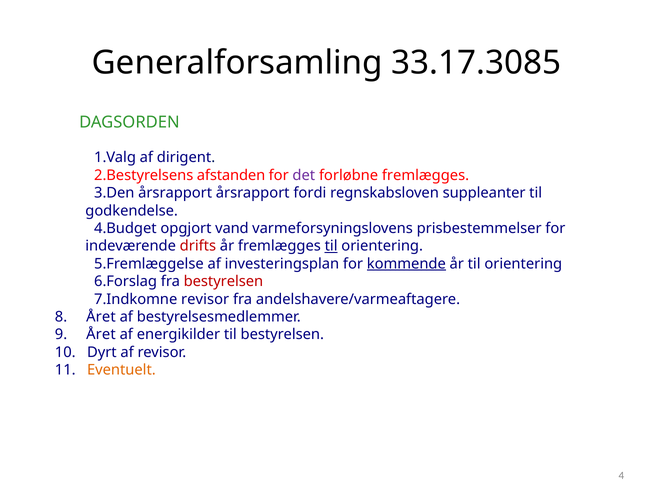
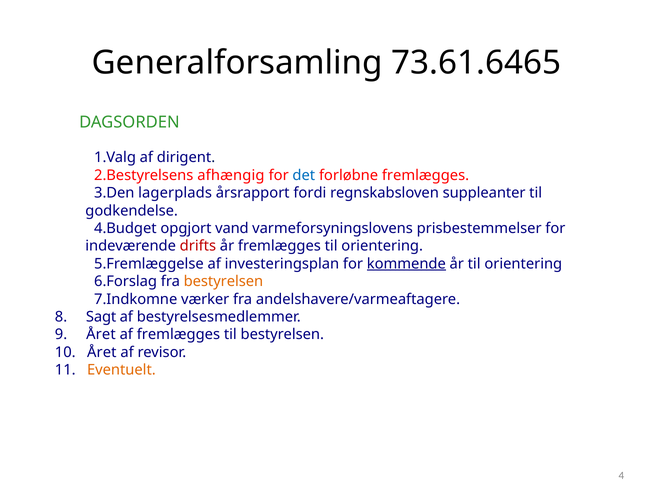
33.17.3085: 33.17.3085 -> 73.61.6465
afstanden: afstanden -> afhængig
det colour: purple -> blue
årsrapport at (175, 193): årsrapport -> lagerplads
til at (331, 246) underline: present -> none
bestyrelsen at (223, 281) colour: red -> orange
revisor at (205, 299): revisor -> værker
8 Året: Året -> Sagt
af energikilder: energikilder -> fremlægges
10 Dyrt: Dyrt -> Året
